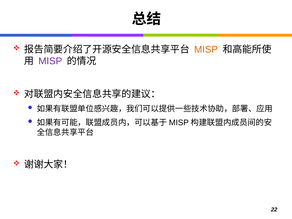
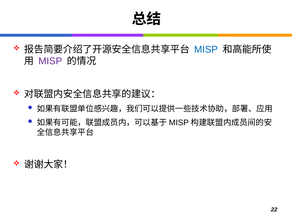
MISP at (206, 49) colour: orange -> blue
